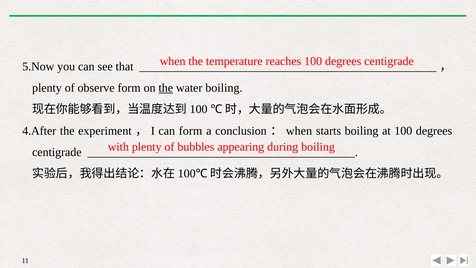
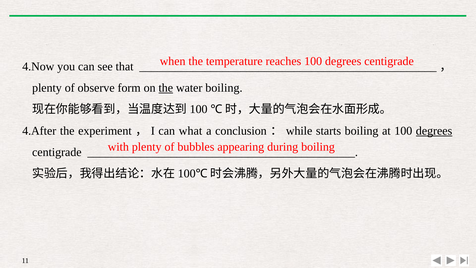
5.Now: 5.Now -> 4.Now
can form: form -> what
when at (299, 131): when -> while
degrees at (434, 131) underline: none -> present
